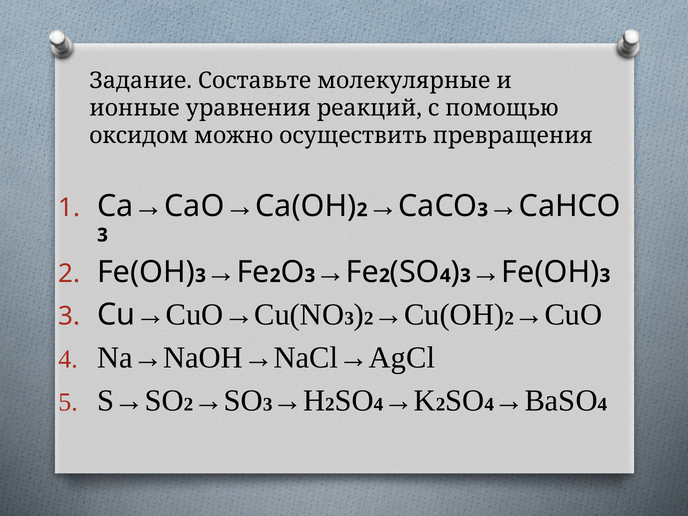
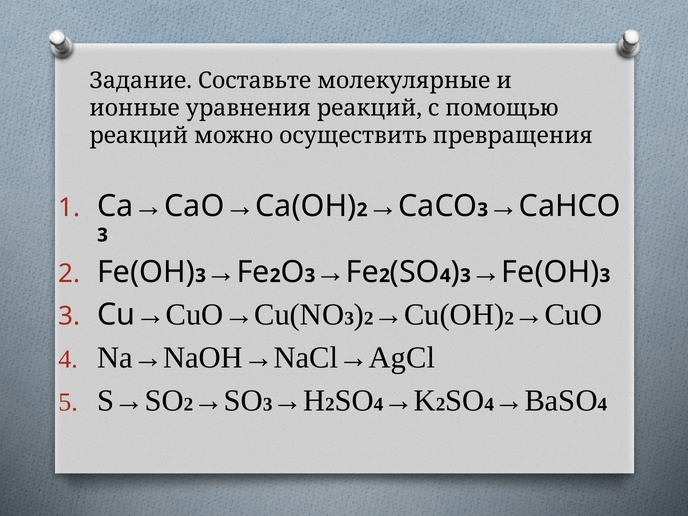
оксидом at (139, 136): оксидом -> реакций
